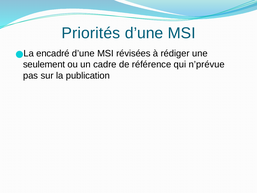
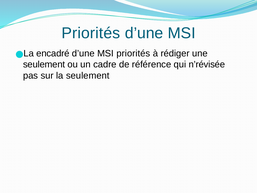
MSI révisées: révisées -> priorités
n’prévue: n’prévue -> n’révisée
la publication: publication -> seulement
